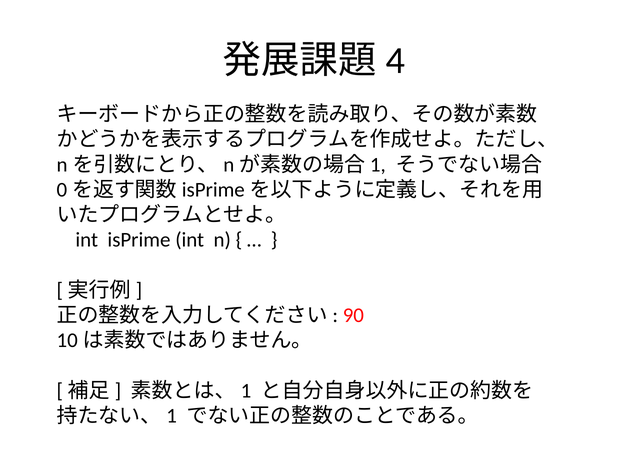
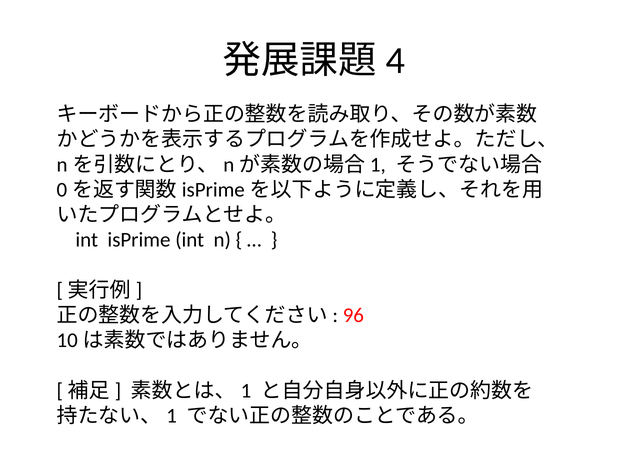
90: 90 -> 96
